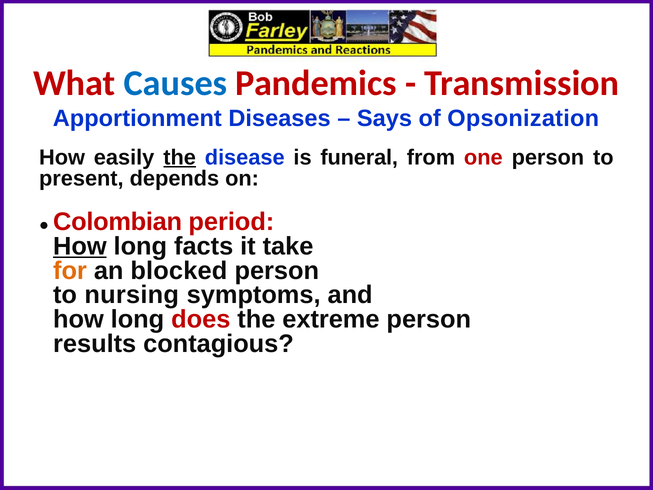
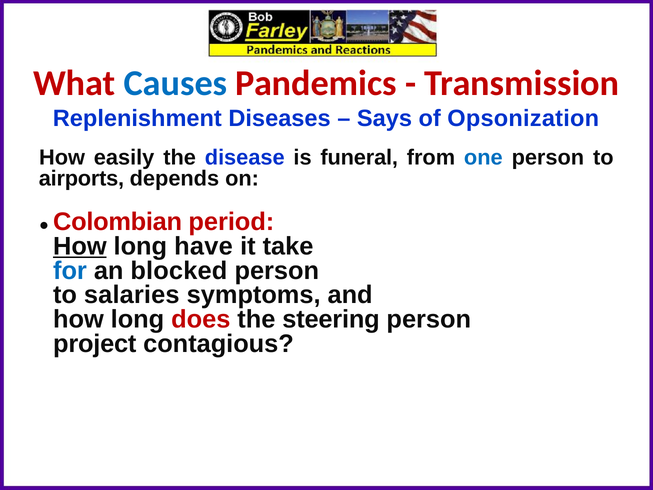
Apportionment: Apportionment -> Replenishment
the at (180, 157) underline: present -> none
one colour: red -> blue
present: present -> airports
facts: facts -> have
for colour: orange -> blue
nursing: nursing -> salaries
extreme: extreme -> steering
results: results -> project
